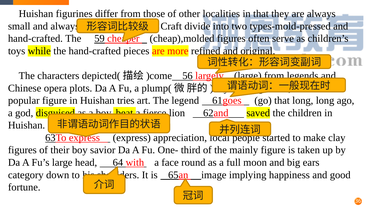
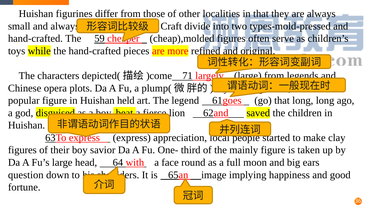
56: 56 -> 71
tries: tries -> held
category: category -> question
